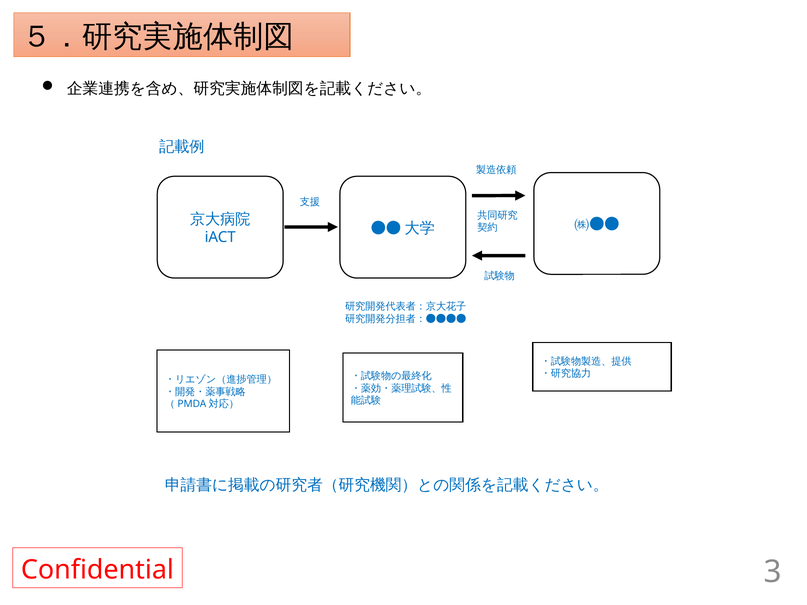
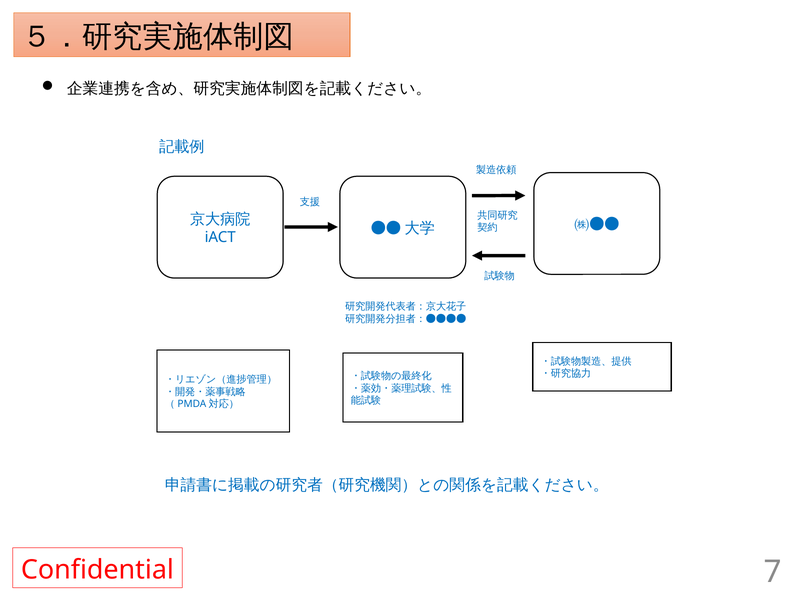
3: 3 -> 7
